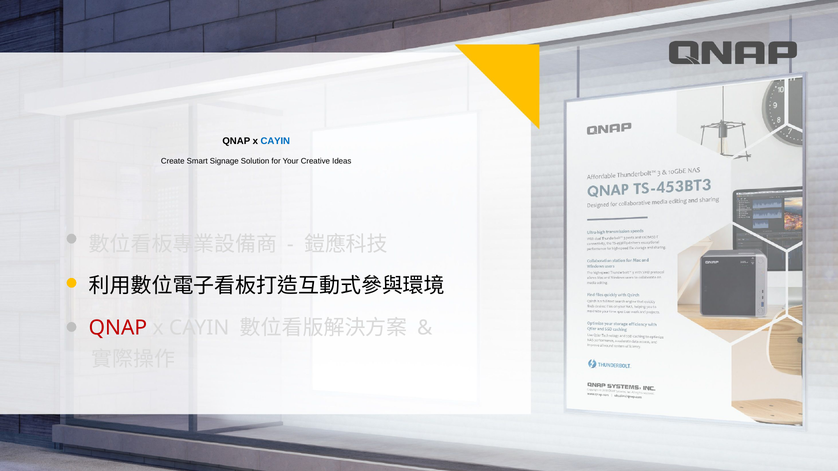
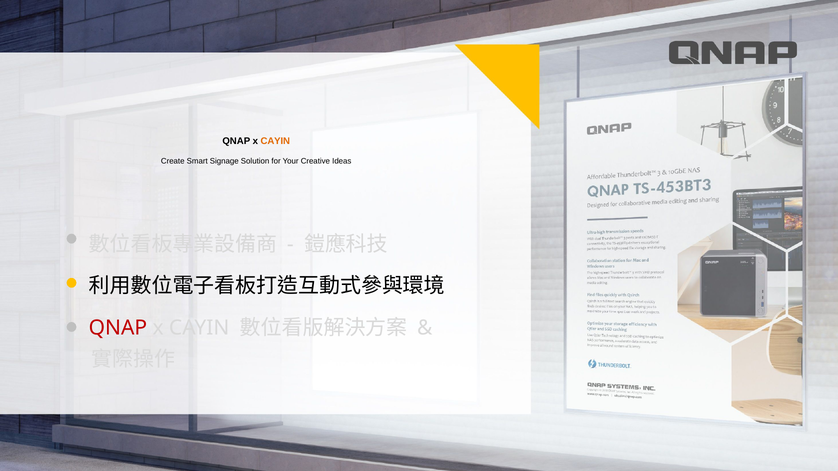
CAYIN at (275, 141) colour: blue -> orange
